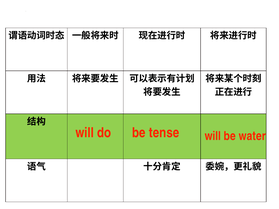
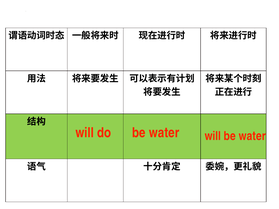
do be tense: tense -> water
